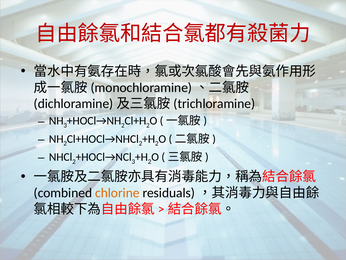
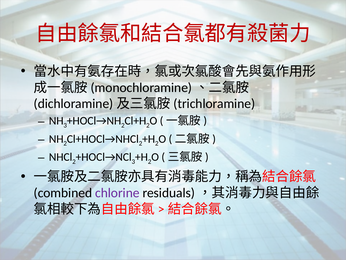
chlorine colour: orange -> purple
